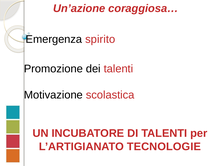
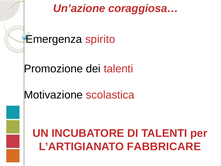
TECNOLOGIE: TECNOLOGIE -> FABBRICARE
